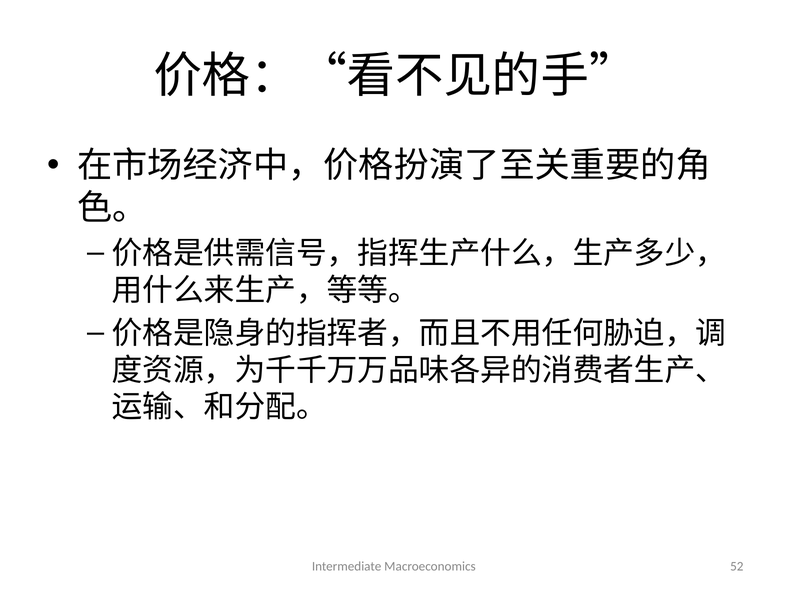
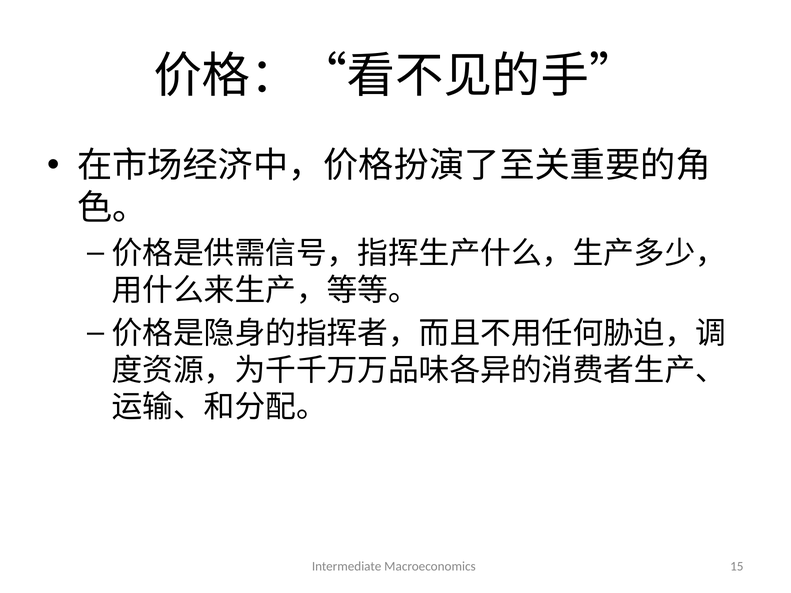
52: 52 -> 15
